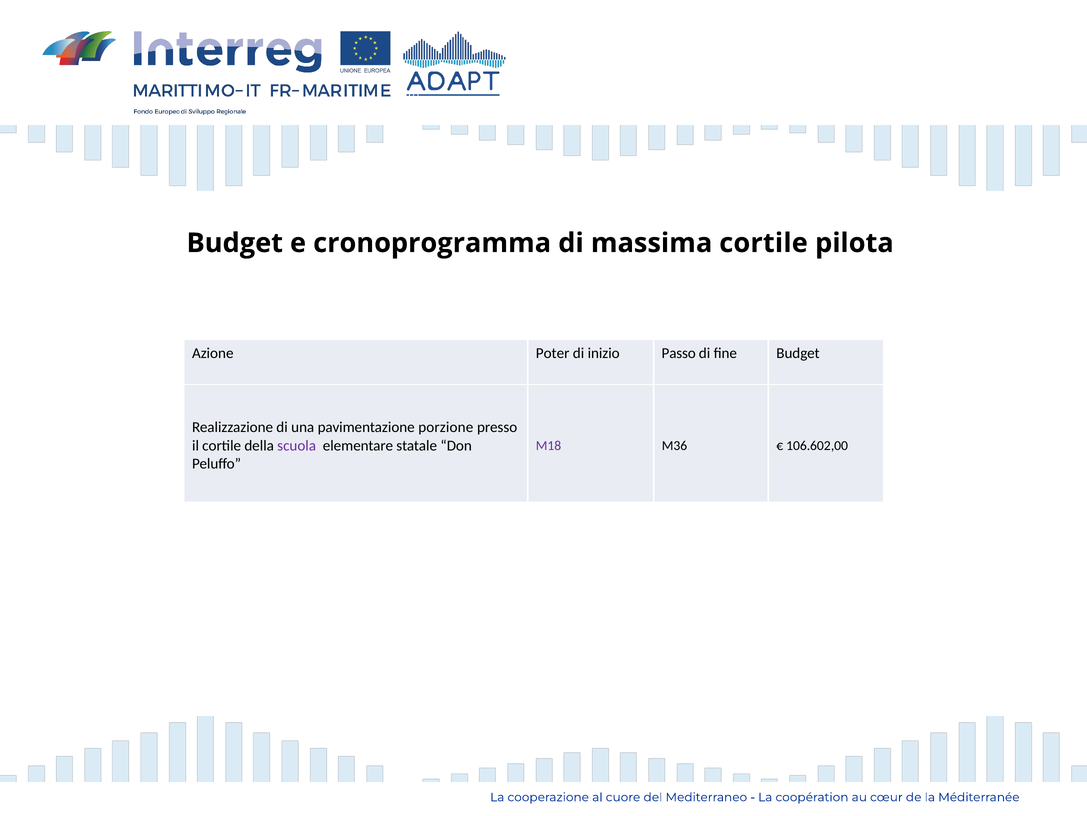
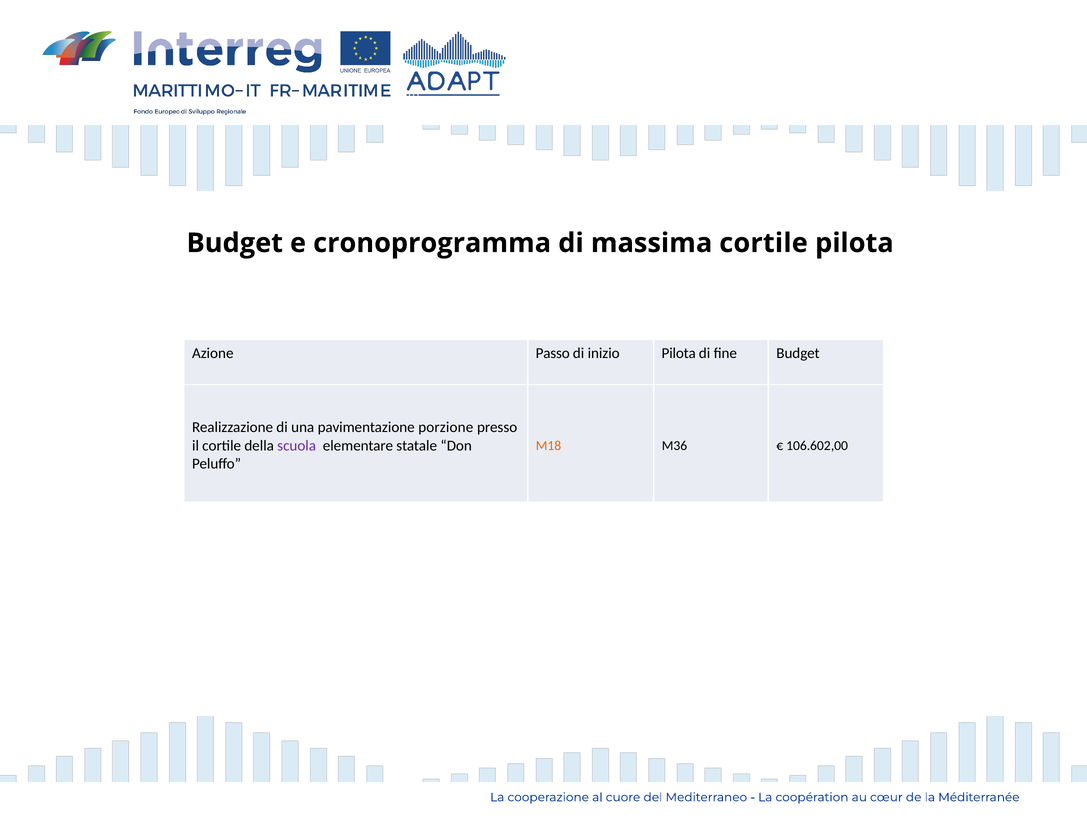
Poter: Poter -> Passo
inizio Passo: Passo -> Pilota
M18 colour: purple -> orange
